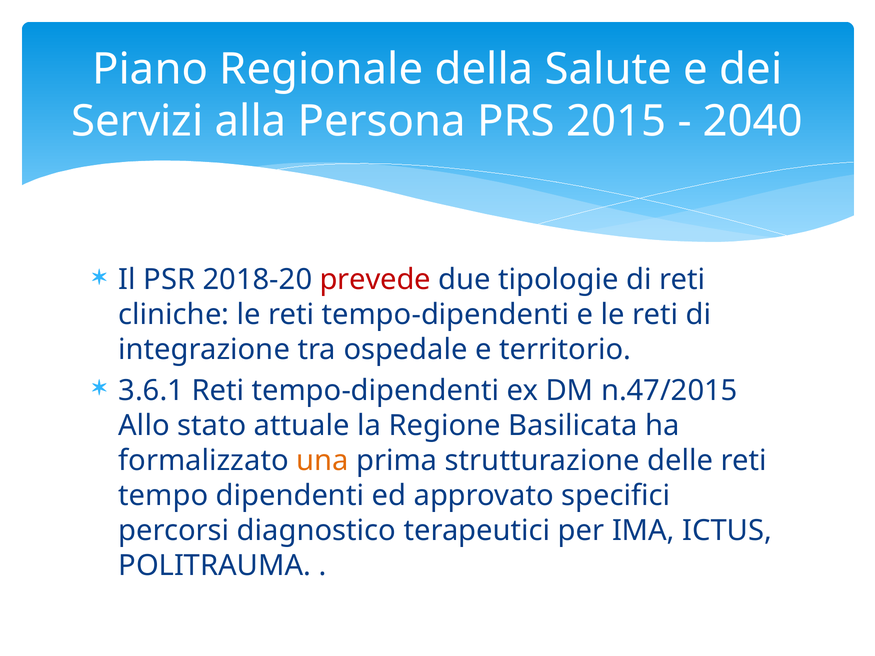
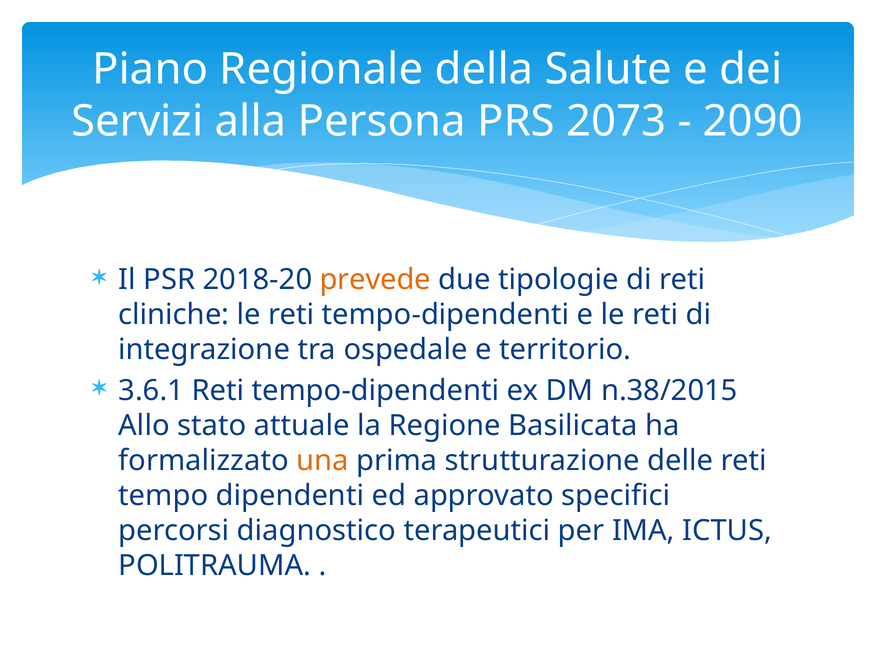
2015: 2015 -> 2073
2040: 2040 -> 2090
prevede colour: red -> orange
n.47/2015: n.47/2015 -> n.38/2015
